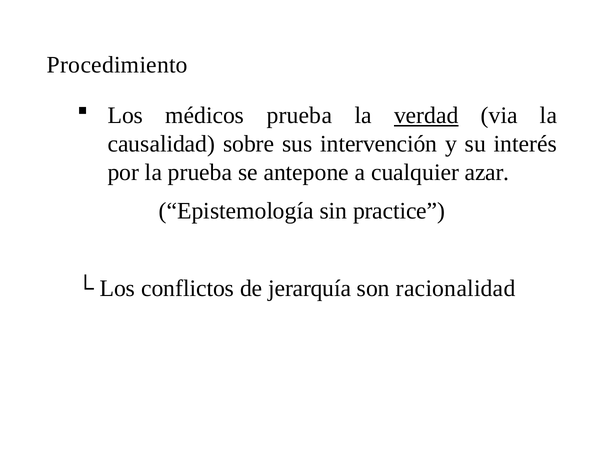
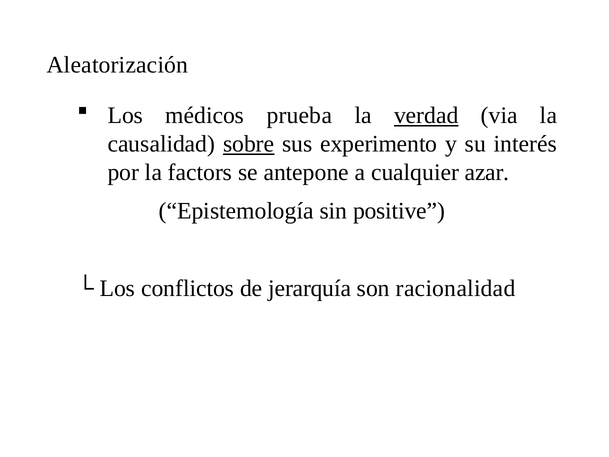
Procedimiento: Procedimiento -> Aleatorización
sobre underline: none -> present
intervención: intervención -> experimento
la prueba: prueba -> factors
practice: practice -> positive
